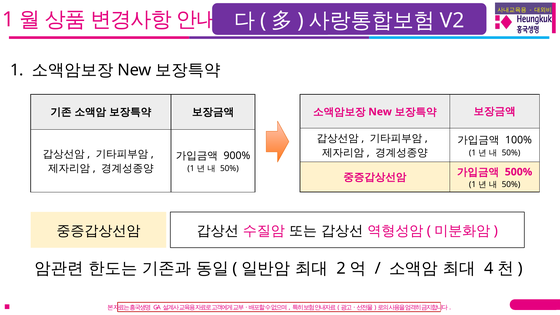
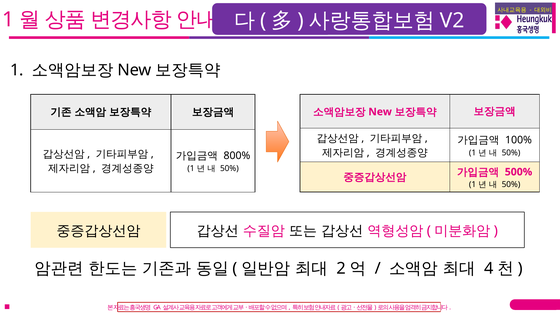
900%: 900% -> 800%
